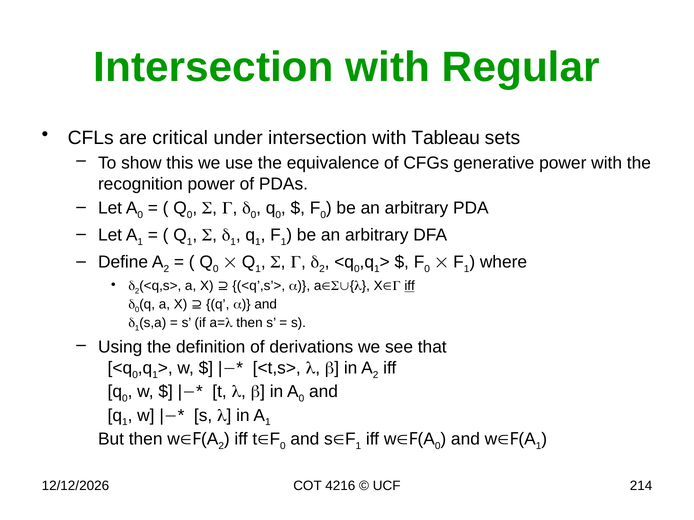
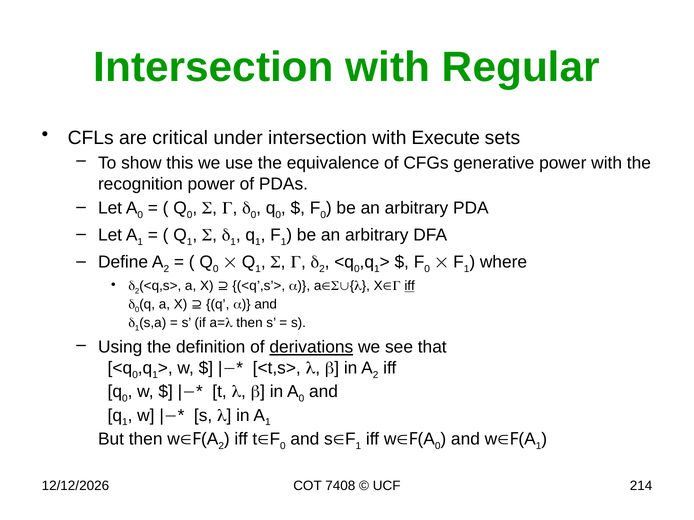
Tableau: Tableau -> Execute
derivations underline: none -> present
4216: 4216 -> 7408
